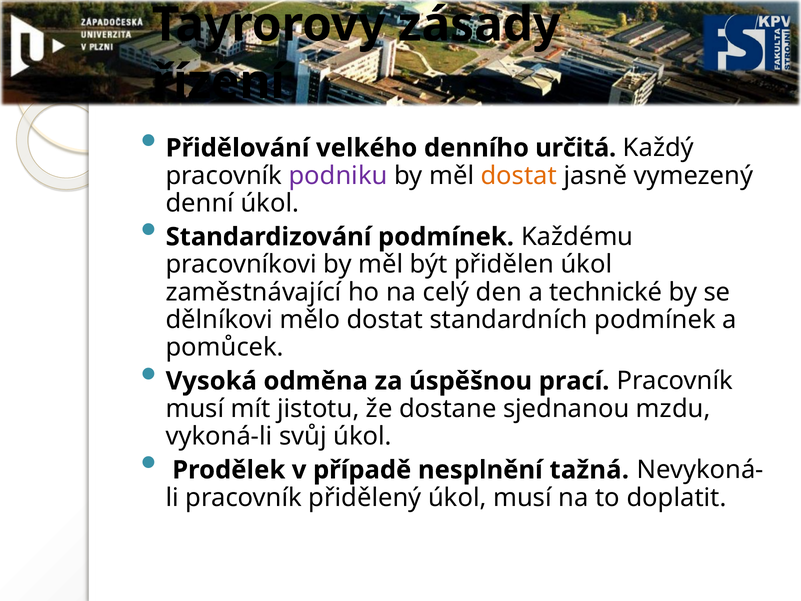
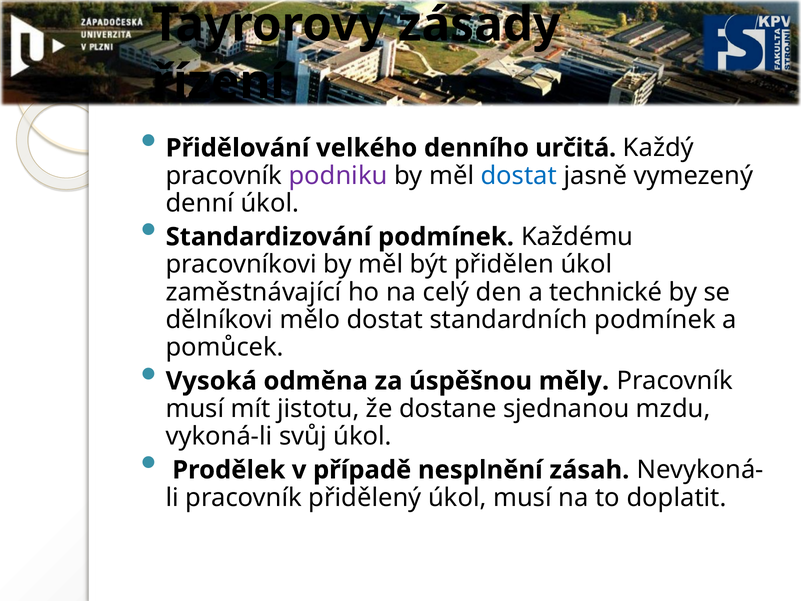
dostat at (519, 176) colour: orange -> blue
prací: prací -> měly
tažná: tažná -> zásah
